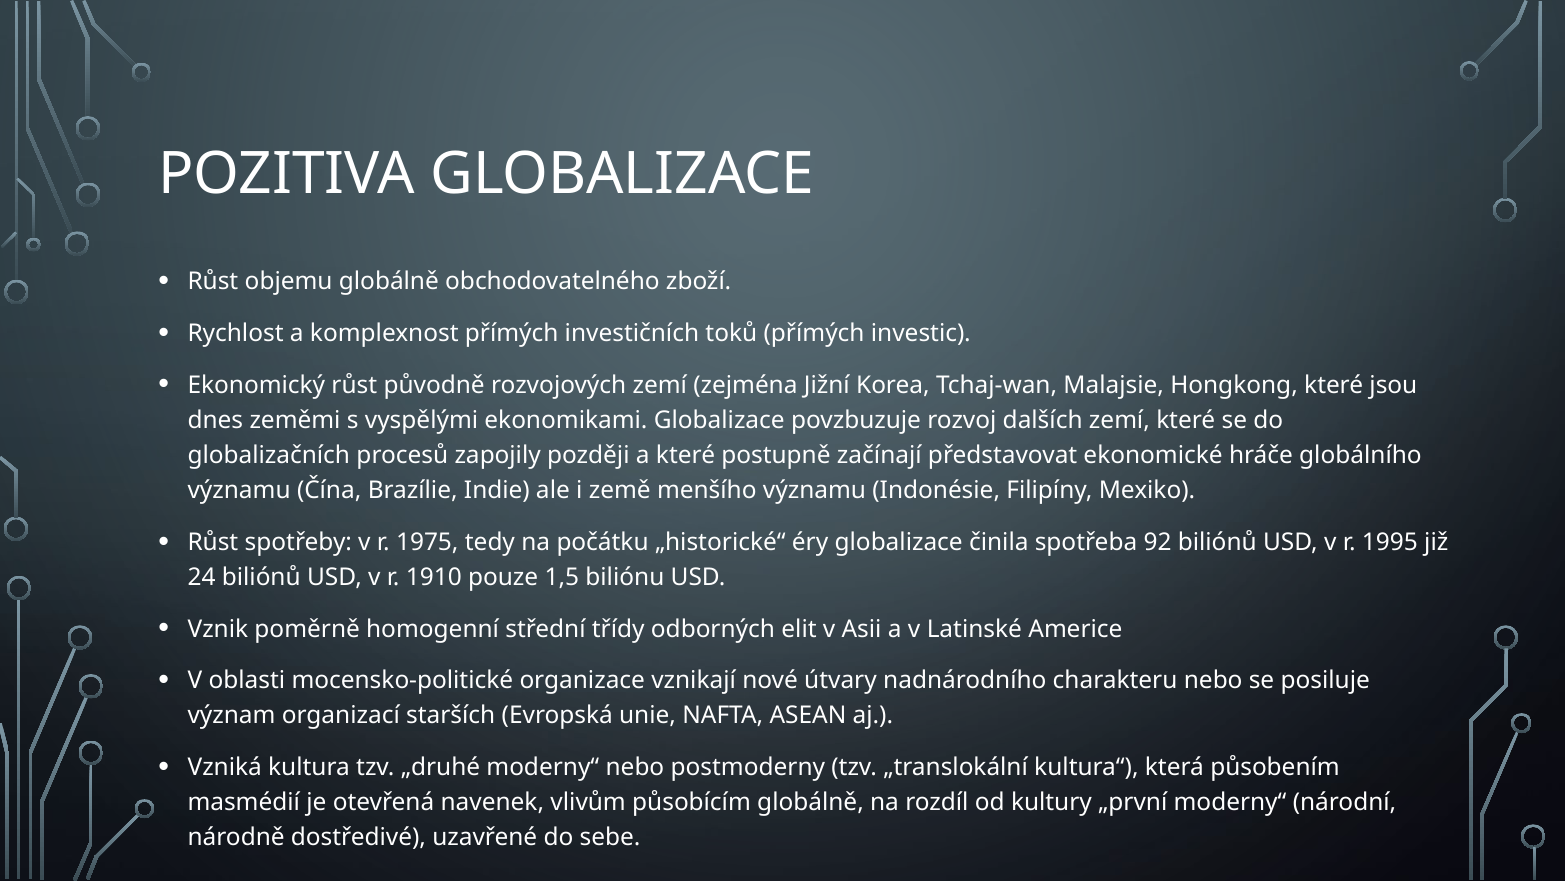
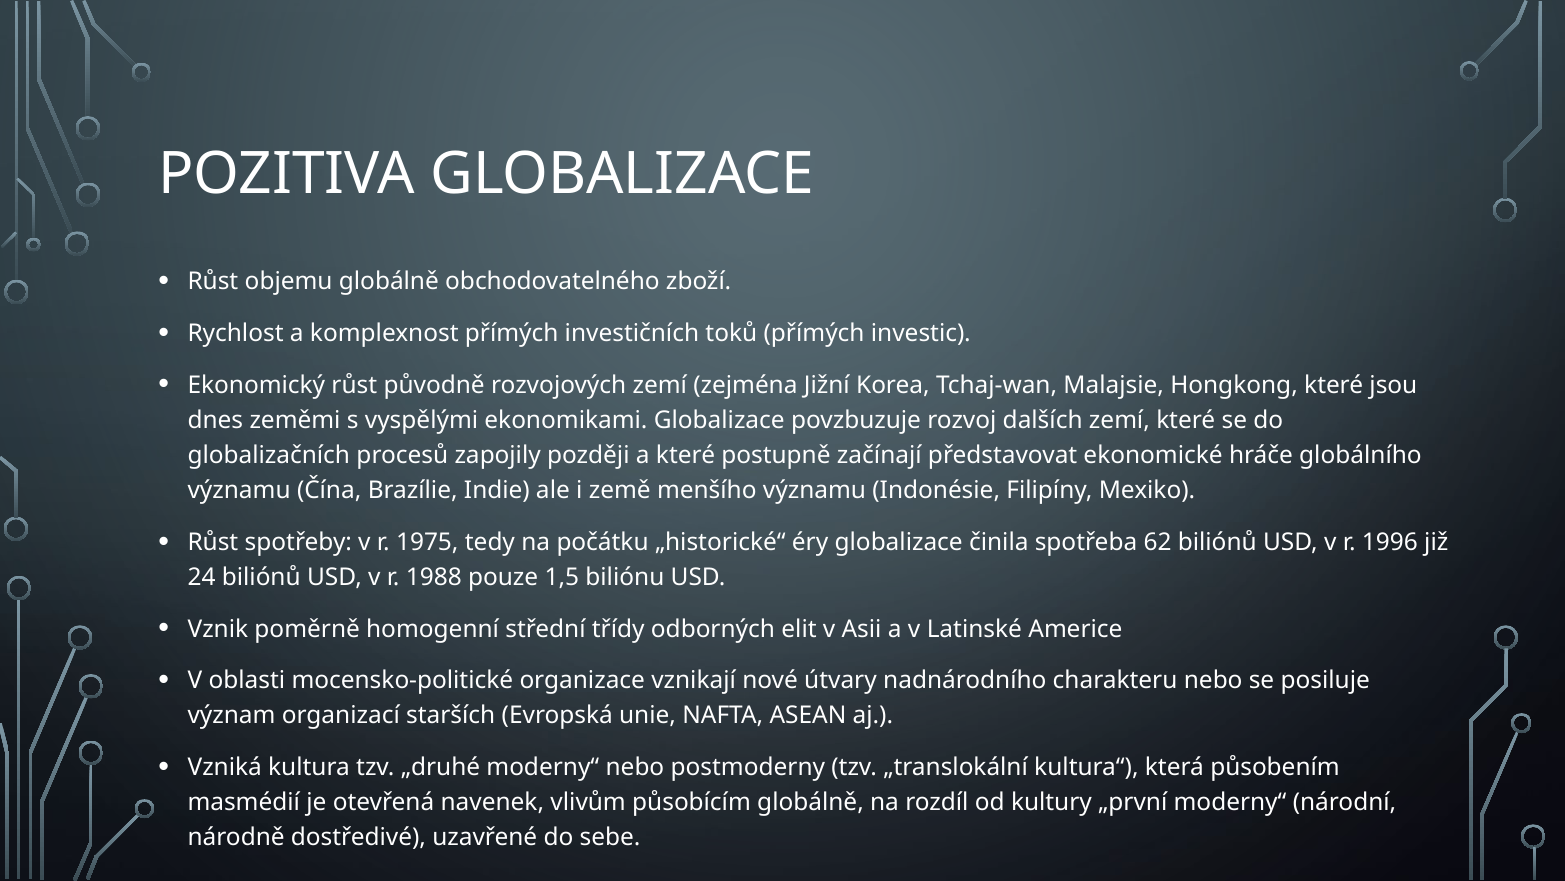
92: 92 -> 62
1995: 1995 -> 1996
1910: 1910 -> 1988
